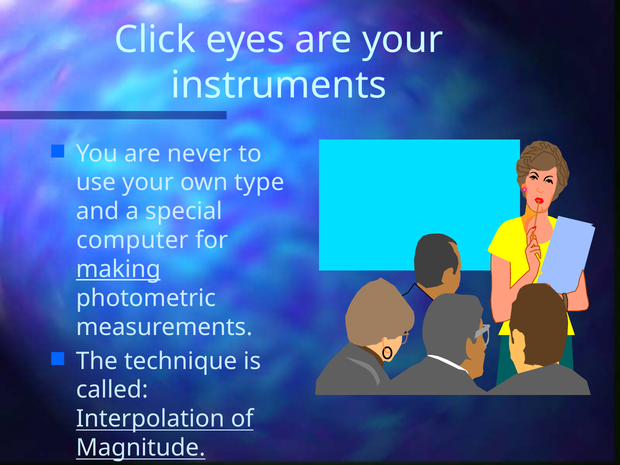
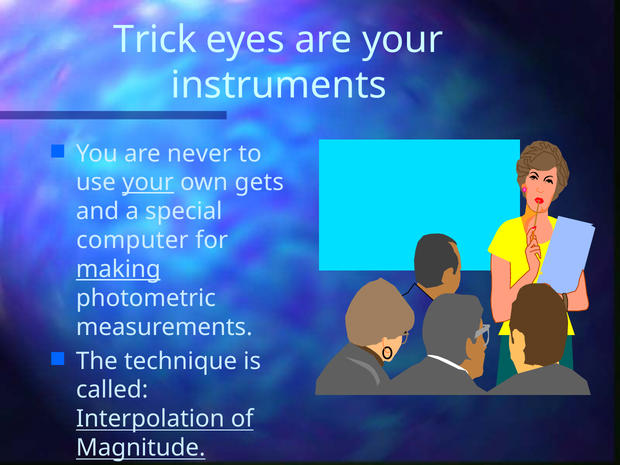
Click: Click -> Trick
your at (148, 183) underline: none -> present
type: type -> gets
